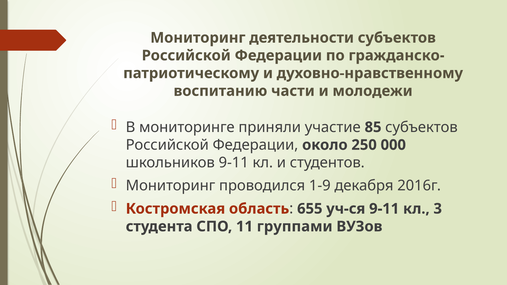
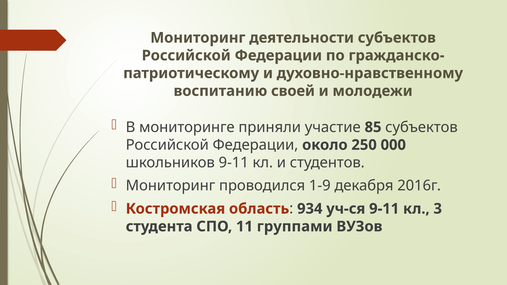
части: части -> своей
655: 655 -> 934
